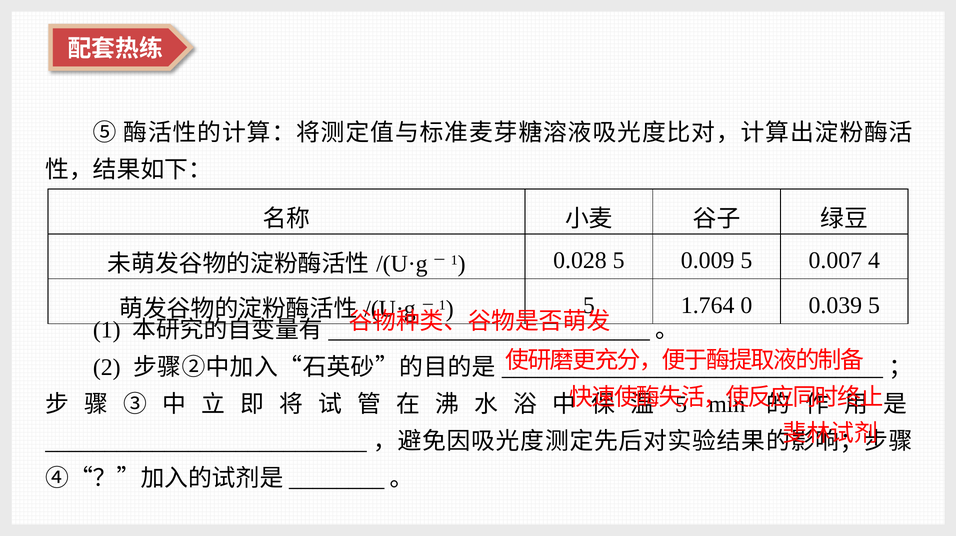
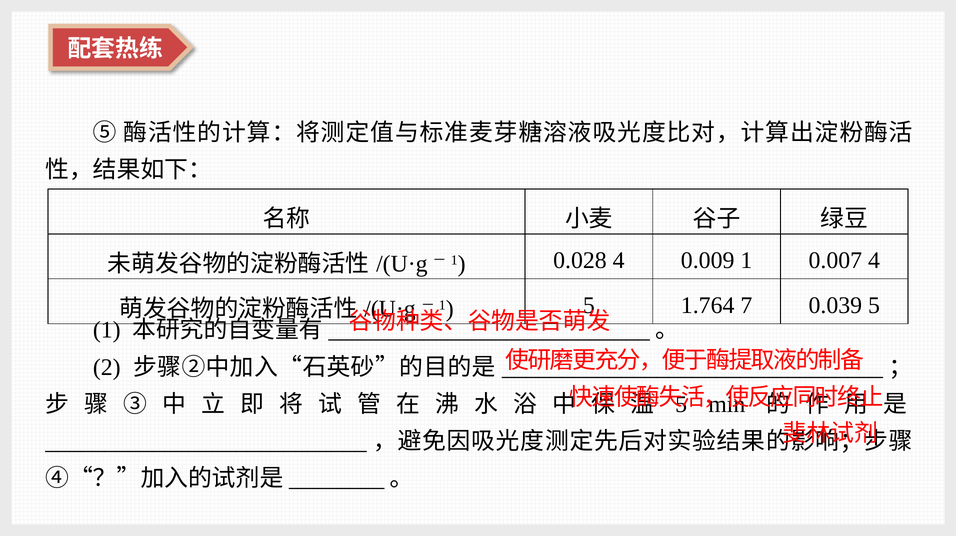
0.028 5: 5 -> 4
0.009 5: 5 -> 1
0: 0 -> 7
